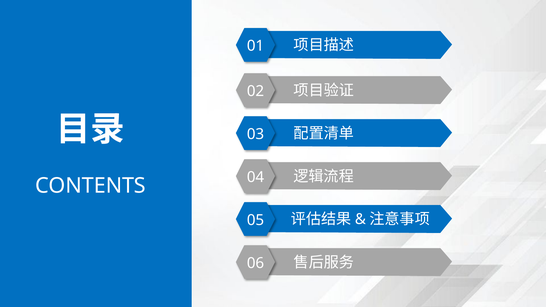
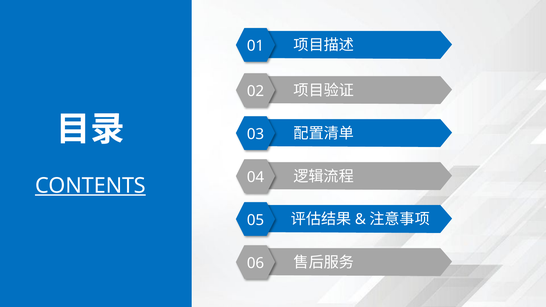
CONTENTS underline: none -> present
